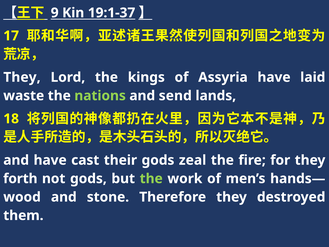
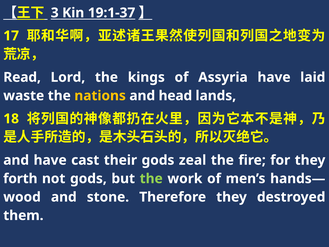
9: 9 -> 3
They at (22, 77): They -> Read
nations colour: light green -> yellow
send: send -> head
